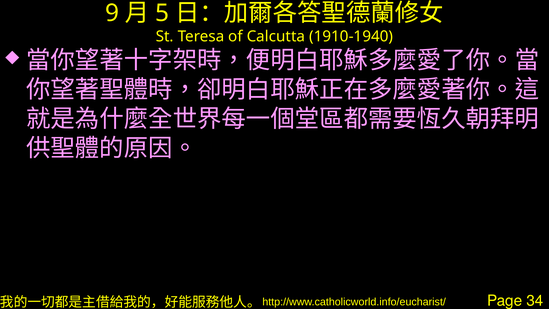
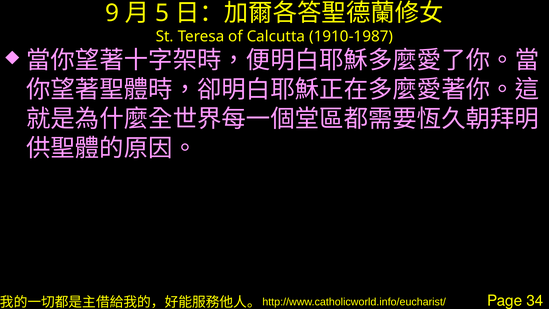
1910-1940: 1910-1940 -> 1910-1987
